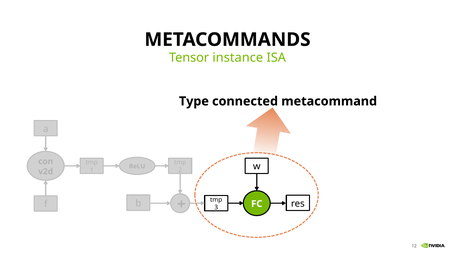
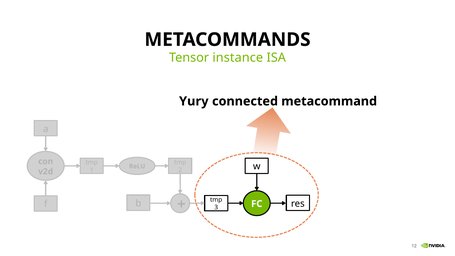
Type: Type -> Yury
